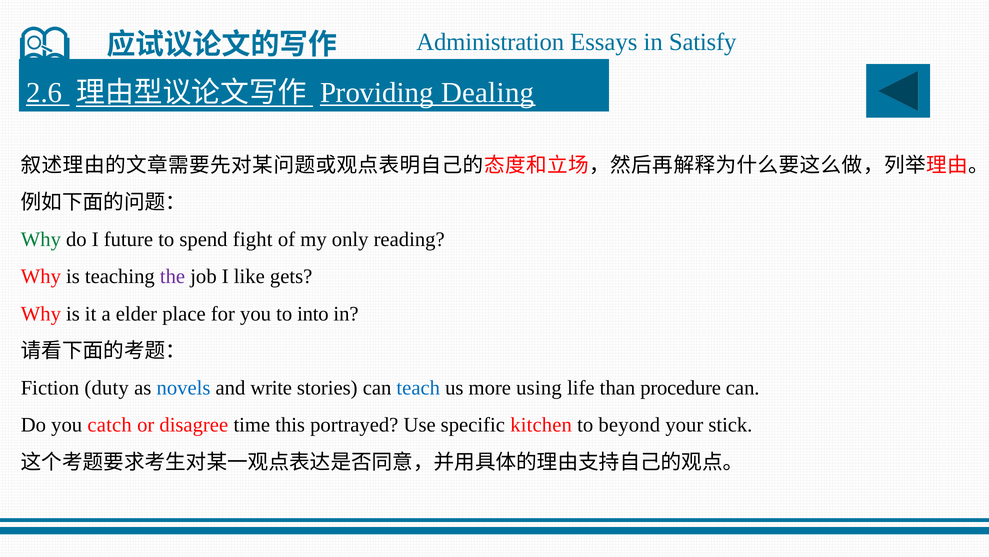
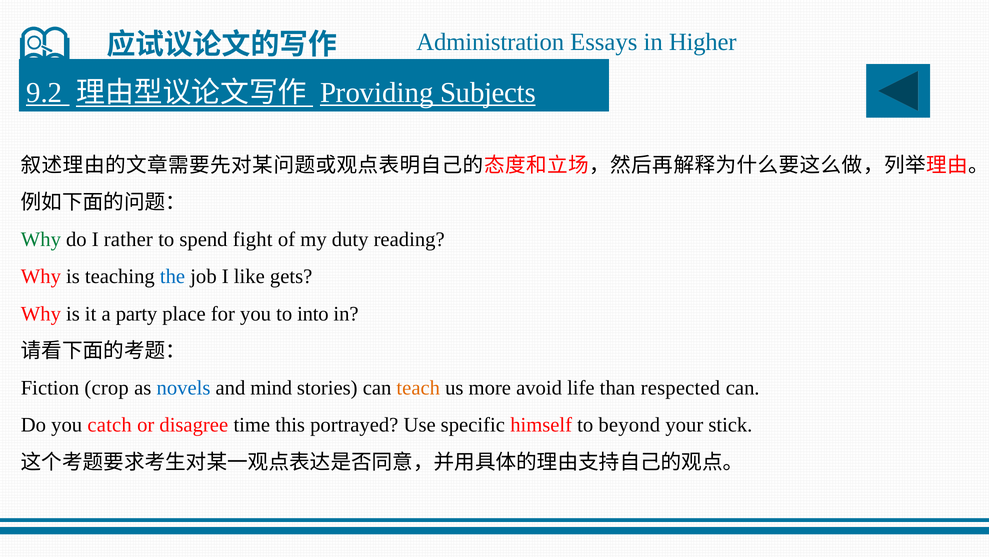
Satisfy: Satisfy -> Higher
2.6: 2.6 -> 9.2
Dealing: Dealing -> Subjects
future: future -> rather
only: only -> duty
the colour: purple -> blue
elder: elder -> party
duty: duty -> crop
write: write -> mind
teach colour: blue -> orange
using: using -> avoid
procedure: procedure -> respected
kitchen: kitchen -> himself
